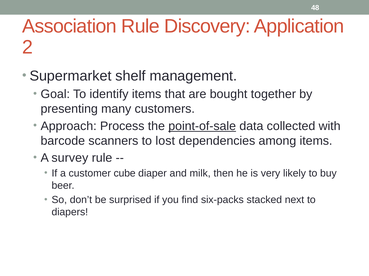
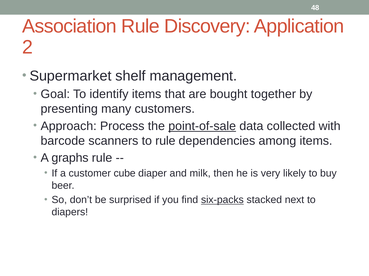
to lost: lost -> rule
survey: survey -> graphs
six-packs underline: none -> present
